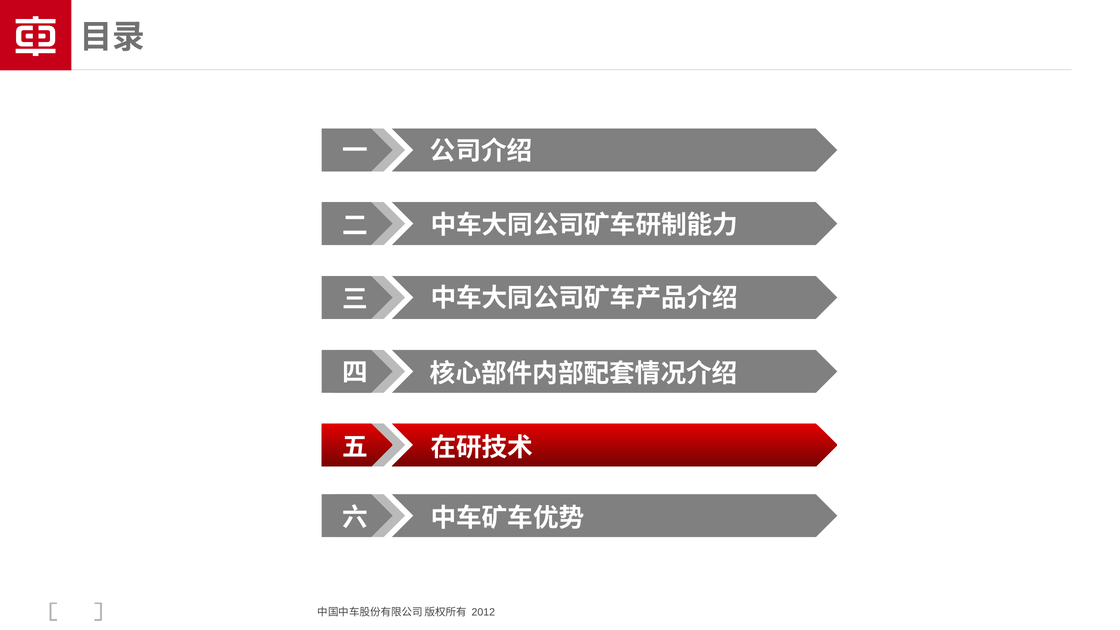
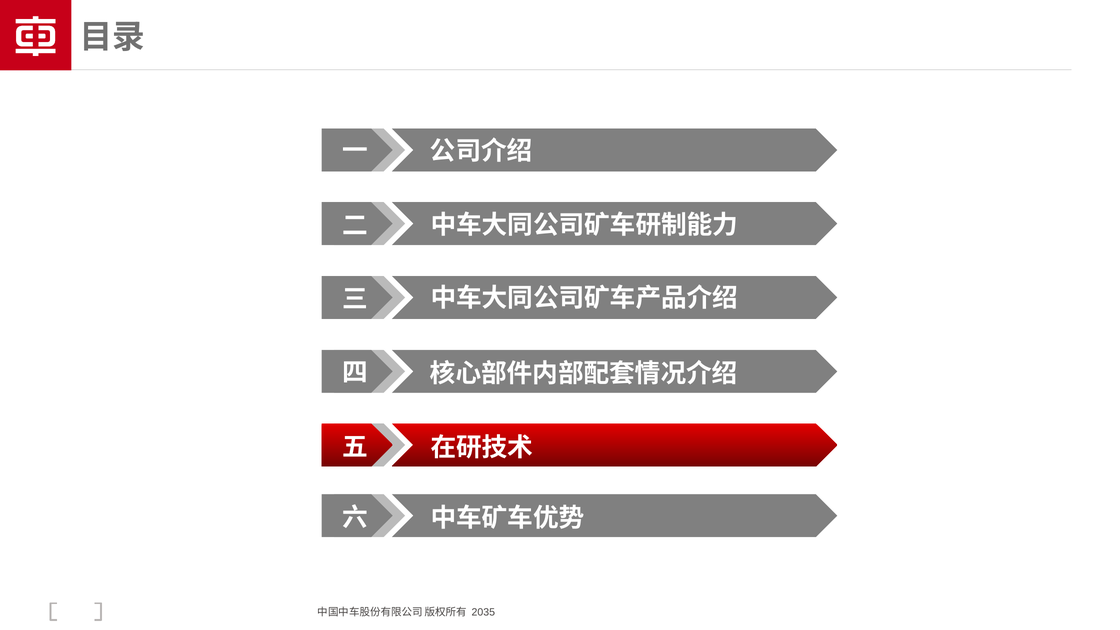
2012: 2012 -> 2035
